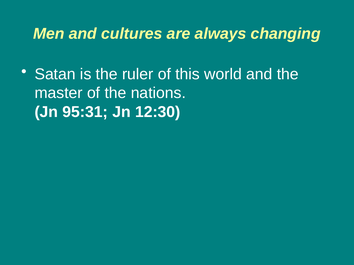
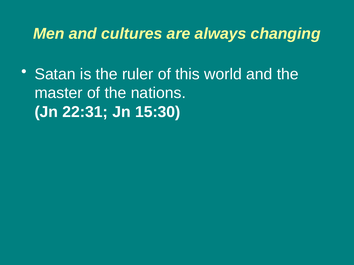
95:31: 95:31 -> 22:31
12:30: 12:30 -> 15:30
